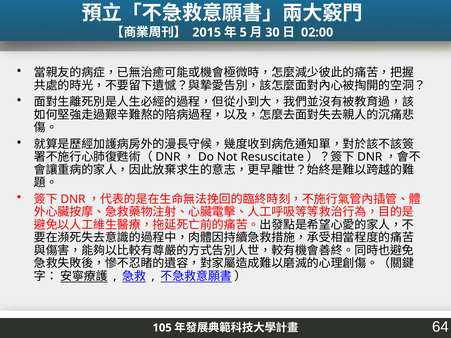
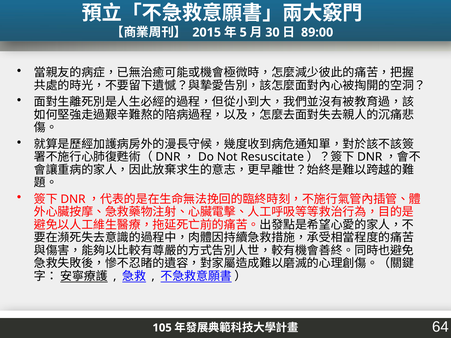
02:00: 02:00 -> 89:00
